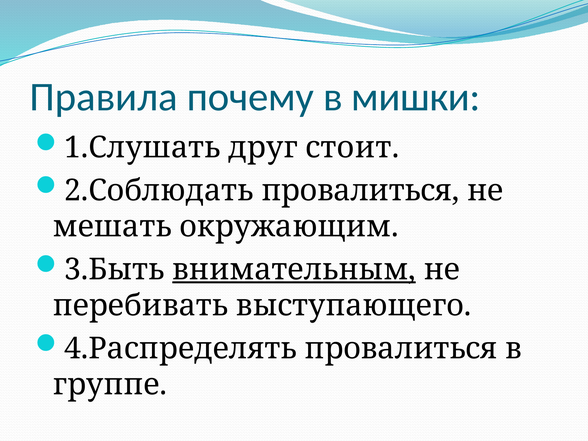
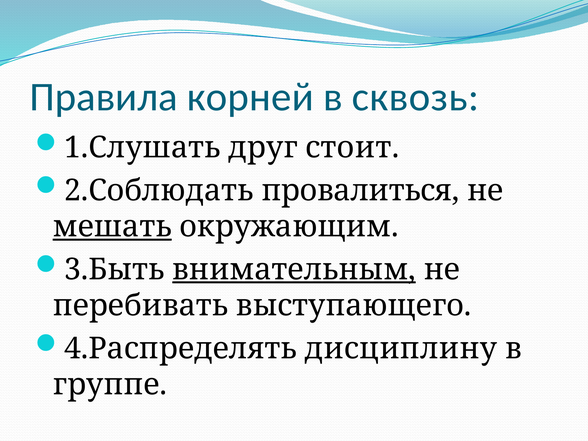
почему: почему -> корней
мишки: мишки -> сквозь
мешать underline: none -> present
4.Распределять провалиться: провалиться -> дисциплину
